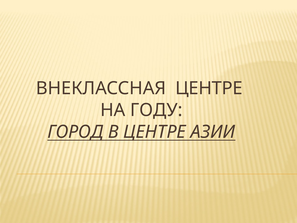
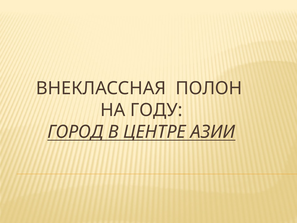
ВНЕКЛАССНАЯ ЦЕНТРЕ: ЦЕНТРЕ -> ПОЛОН
